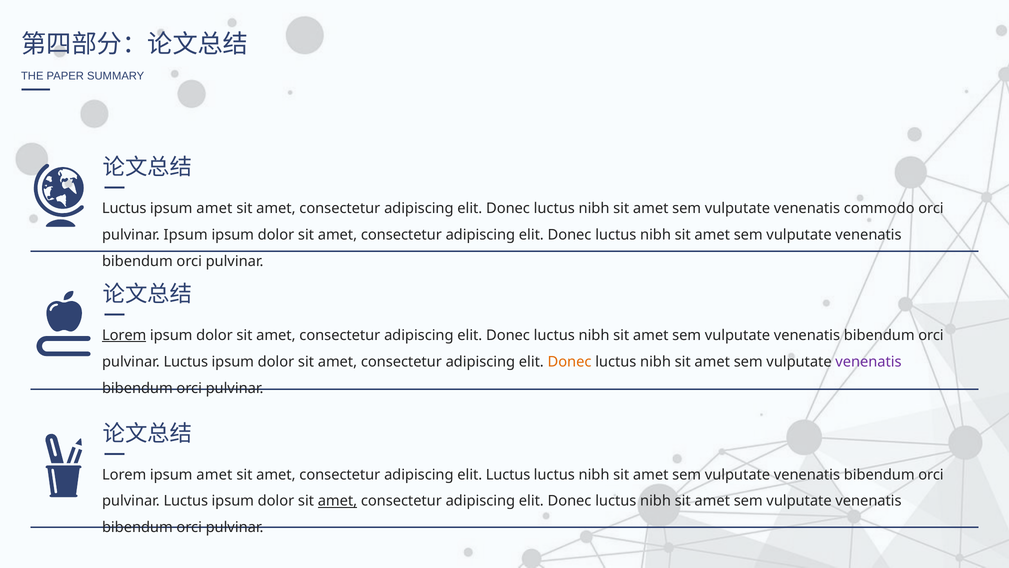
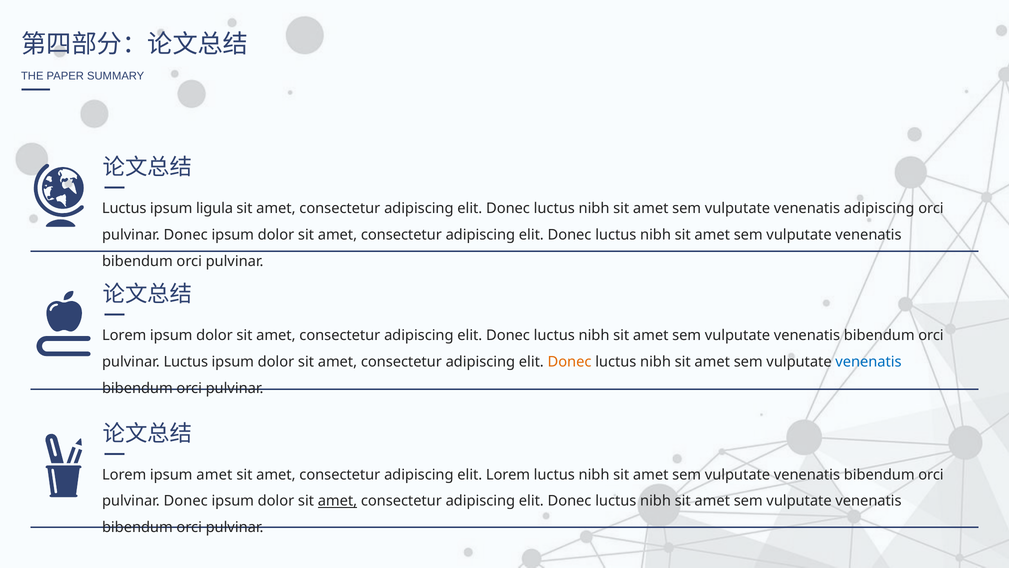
amet at (214, 208): amet -> ligula
venenatis commodo: commodo -> adipiscing
Ipsum at (186, 235): Ipsum -> Donec
Lorem at (124, 335) underline: present -> none
venenatis at (868, 361) colour: purple -> blue
elit Luctus: Luctus -> Lorem
Luctus at (186, 501): Luctus -> Donec
